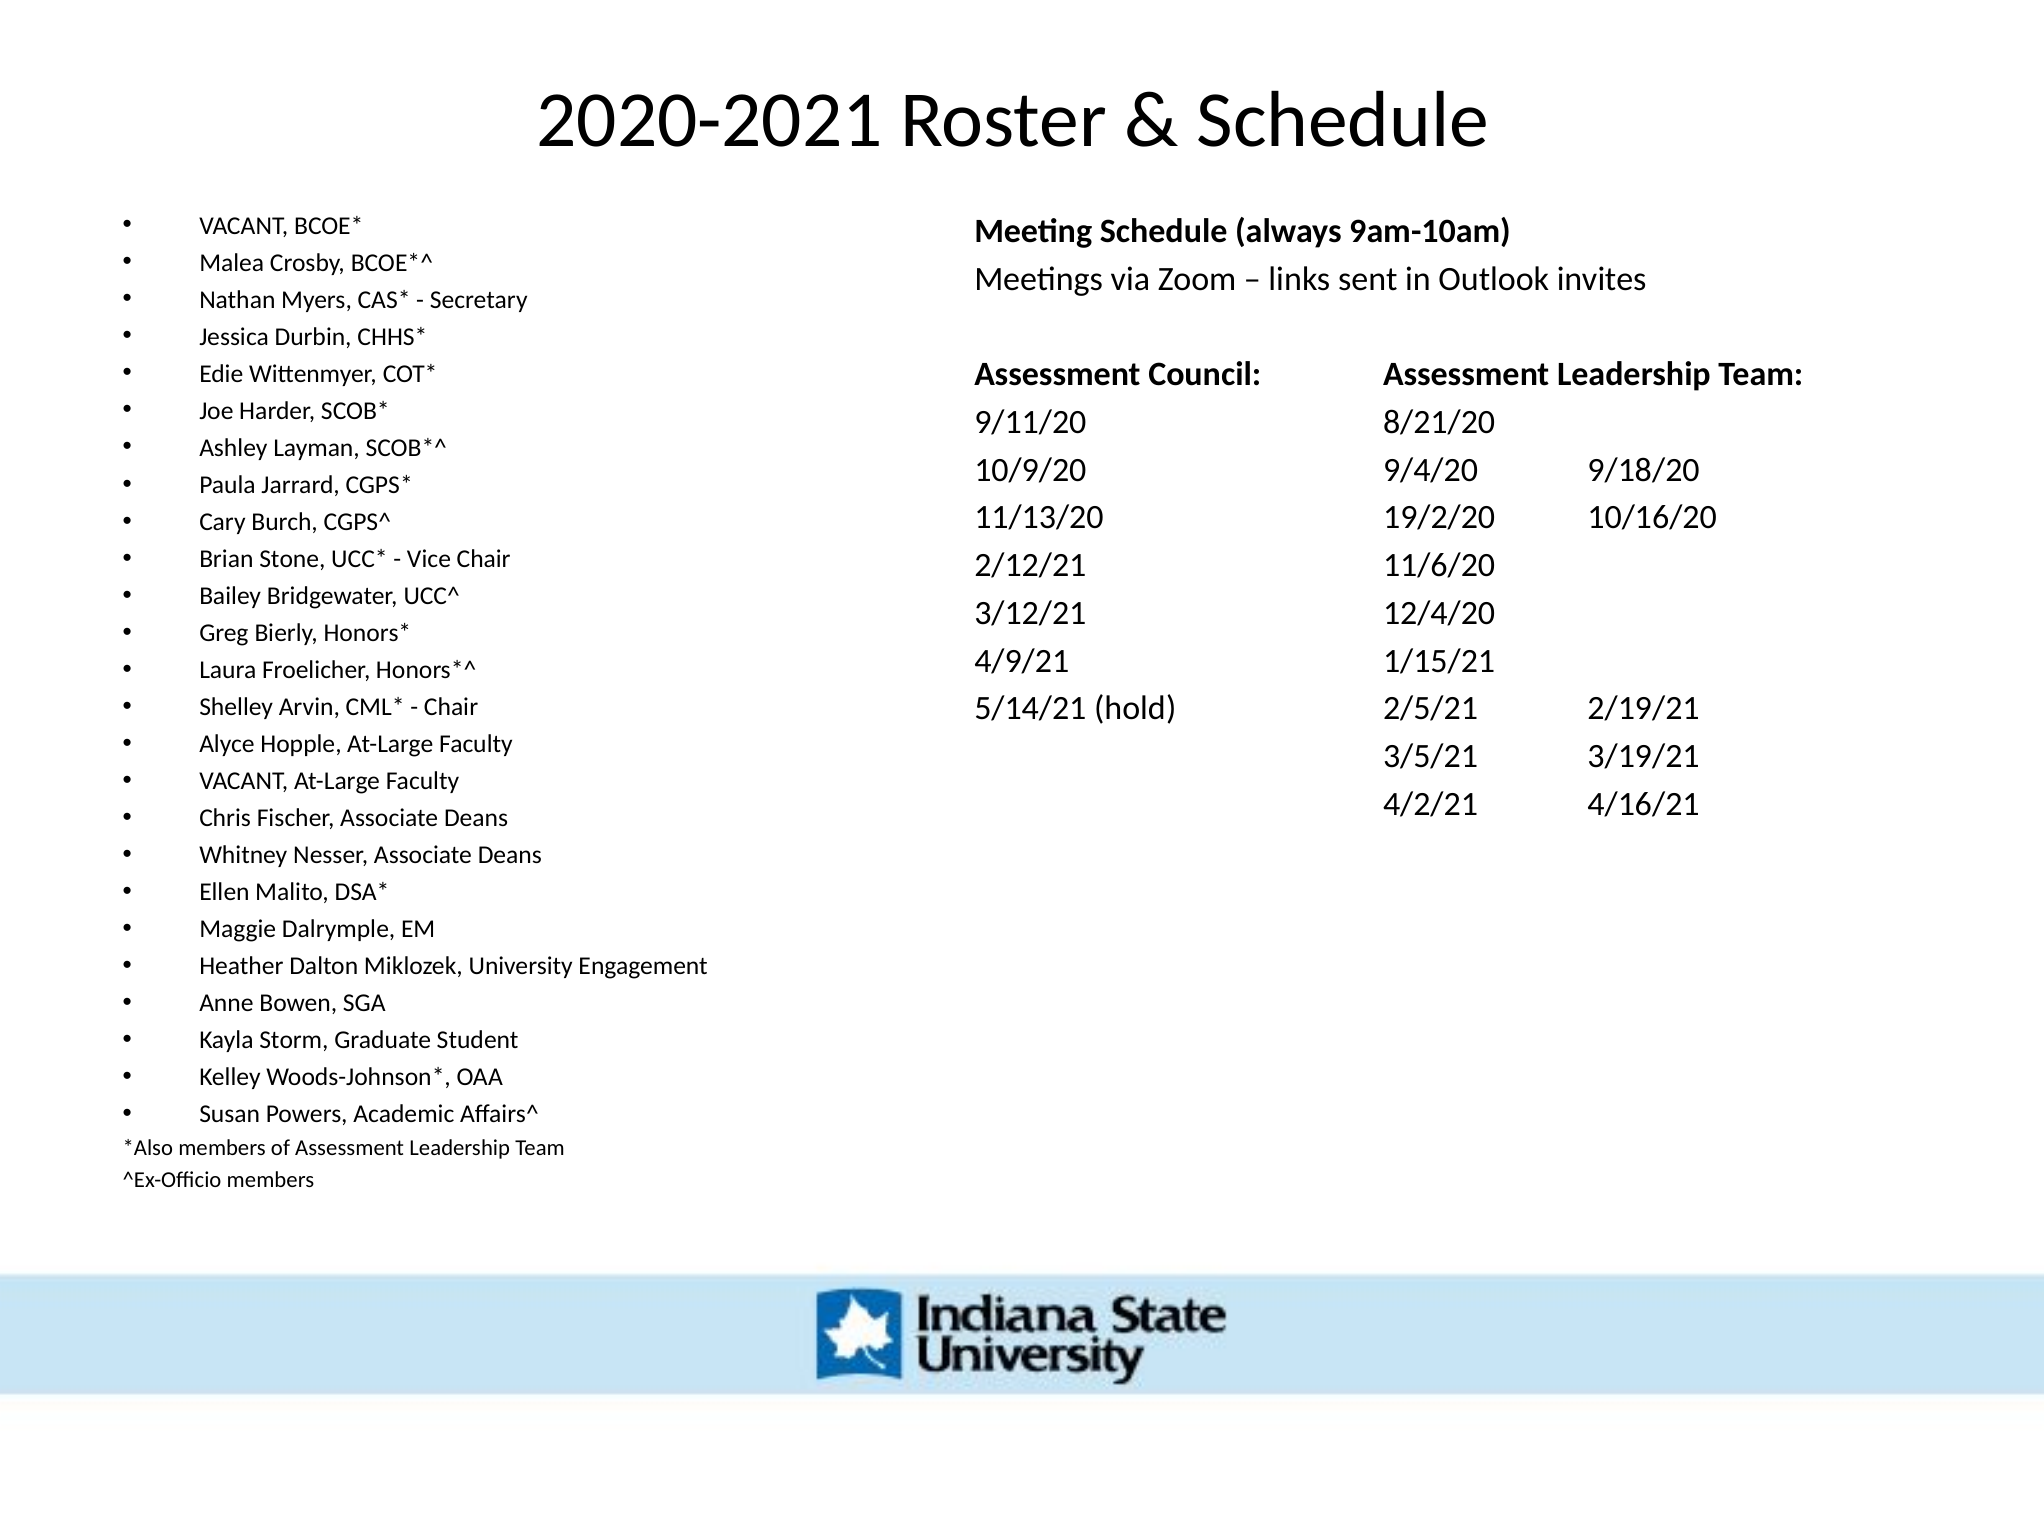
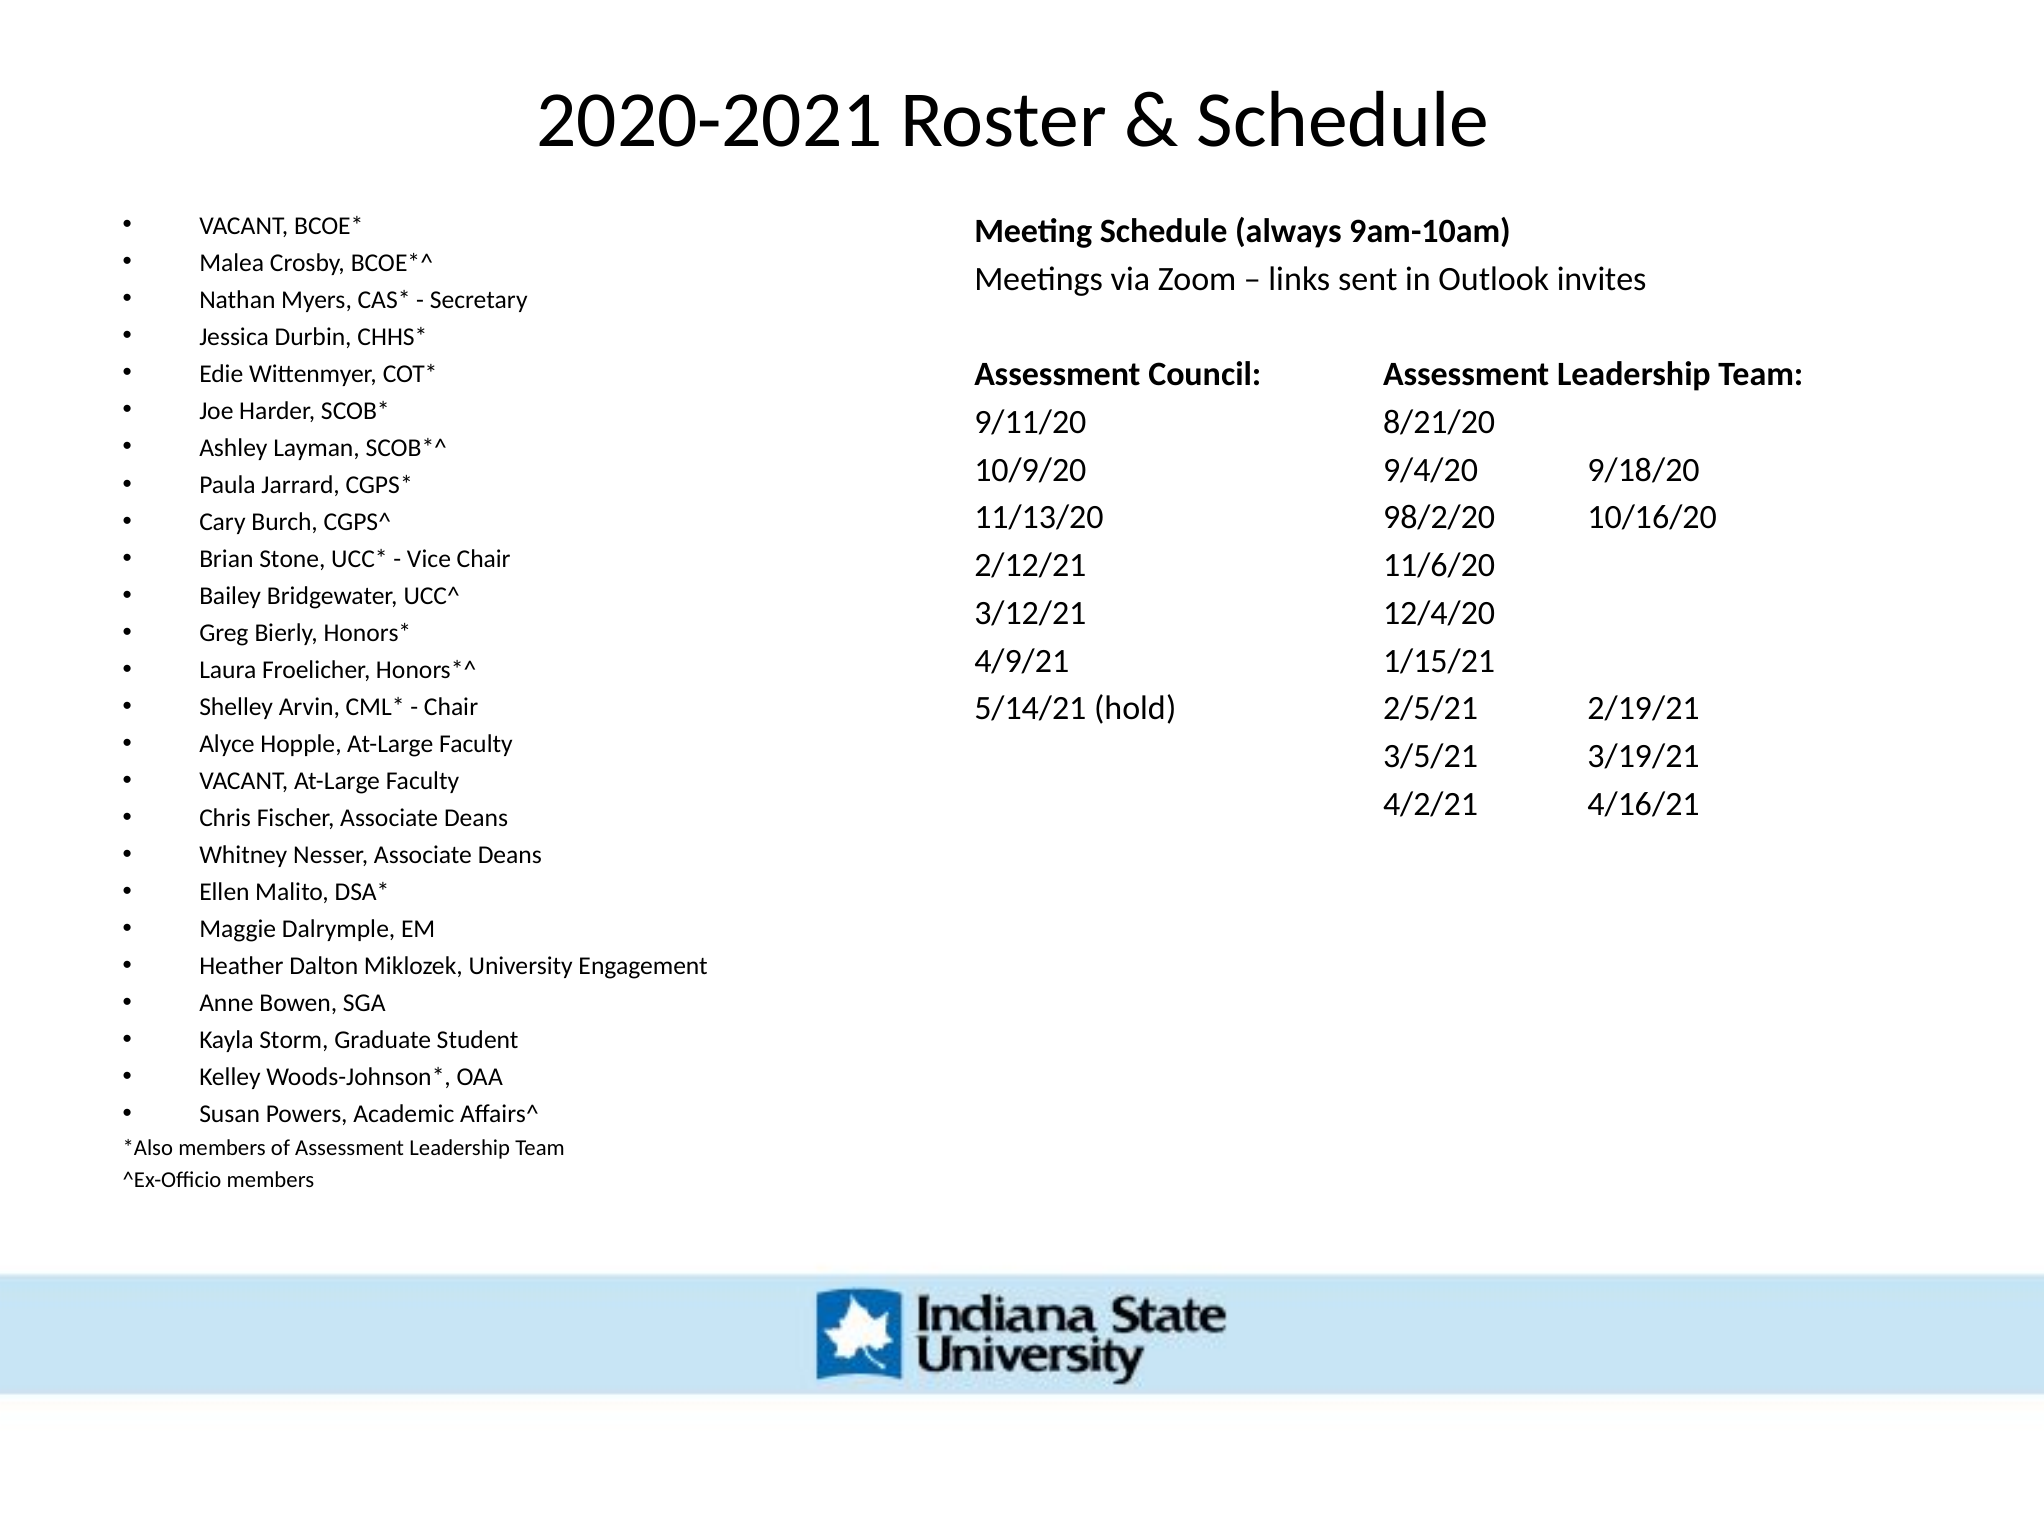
19/2/20: 19/2/20 -> 98/2/20
